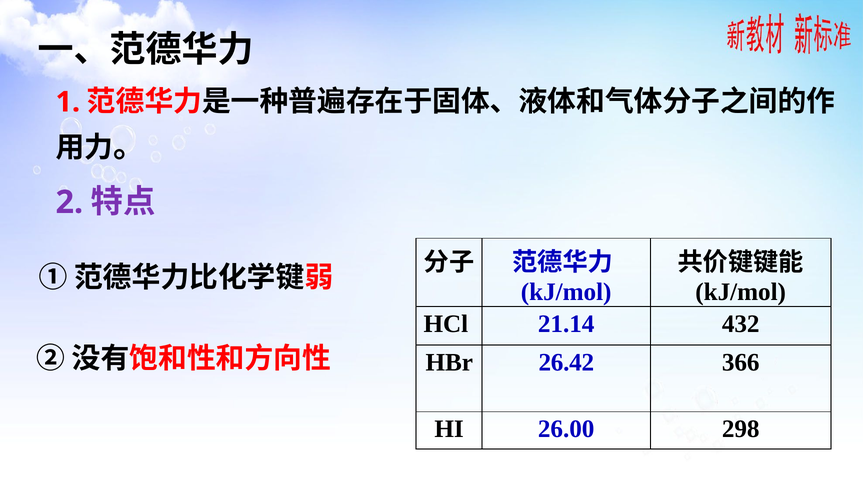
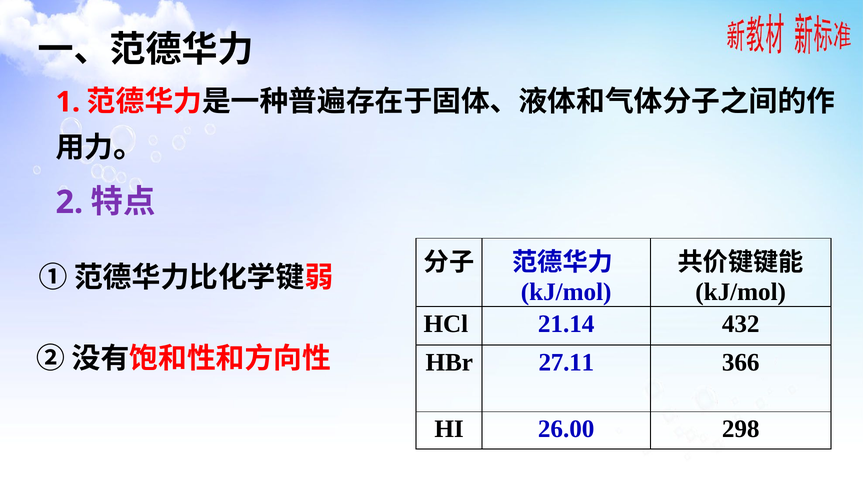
26.42: 26.42 -> 27.11
